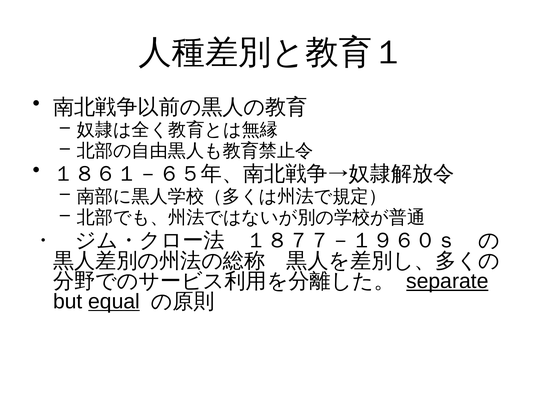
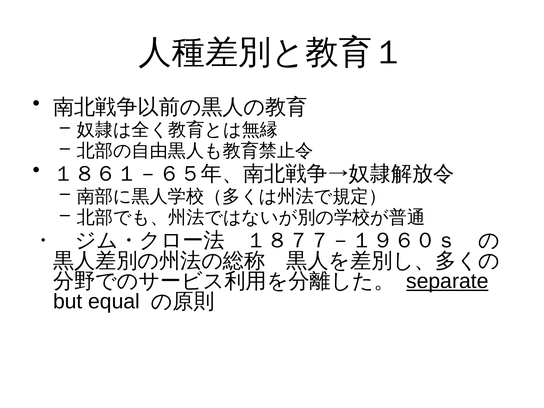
equal underline: present -> none
